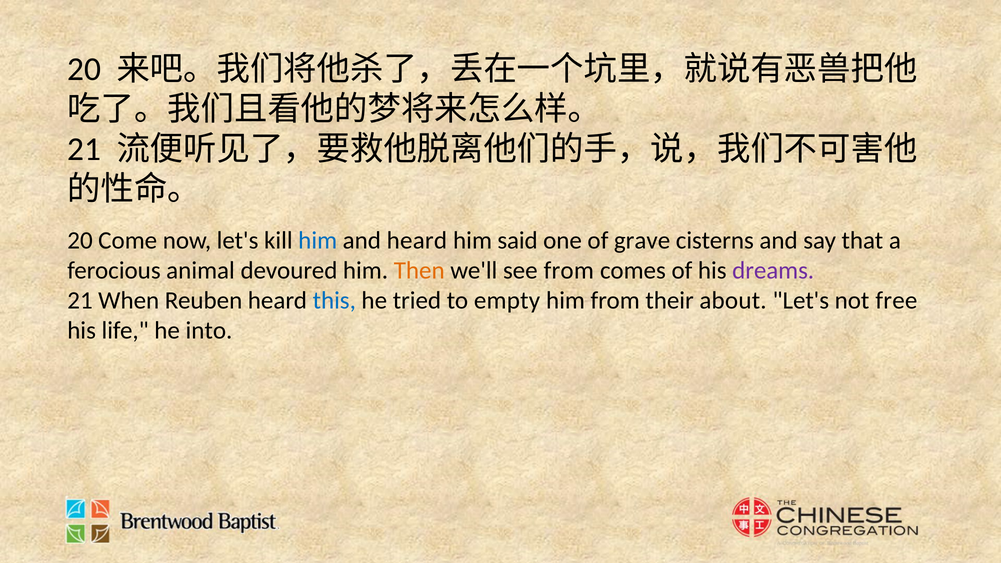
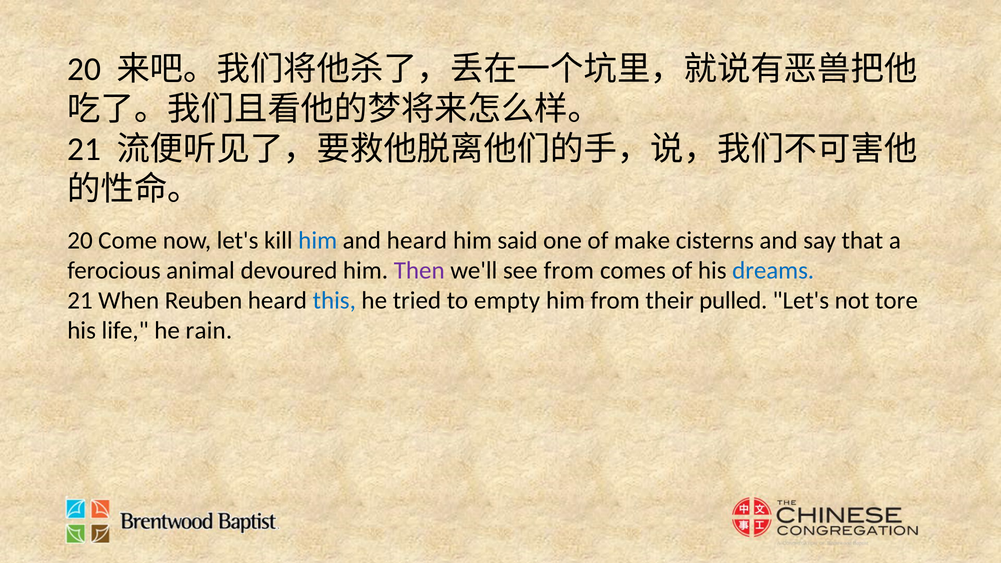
grave: grave -> make
Then colour: orange -> purple
dreams colour: purple -> blue
about: about -> pulled
free: free -> tore
into: into -> rain
